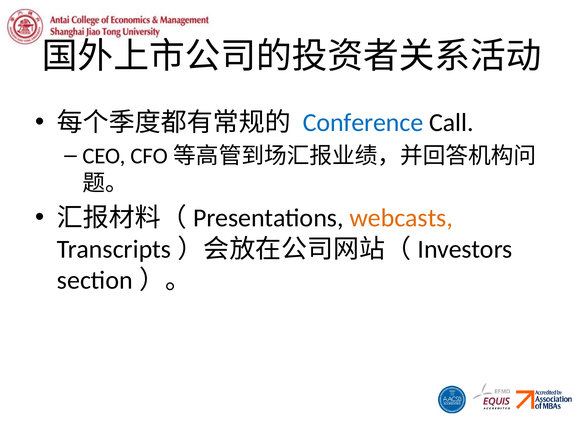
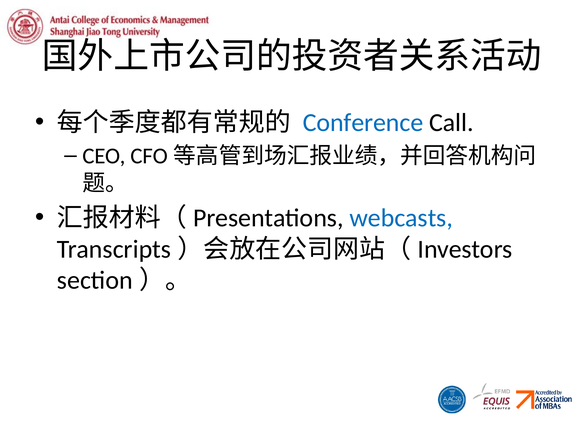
webcasts colour: orange -> blue
